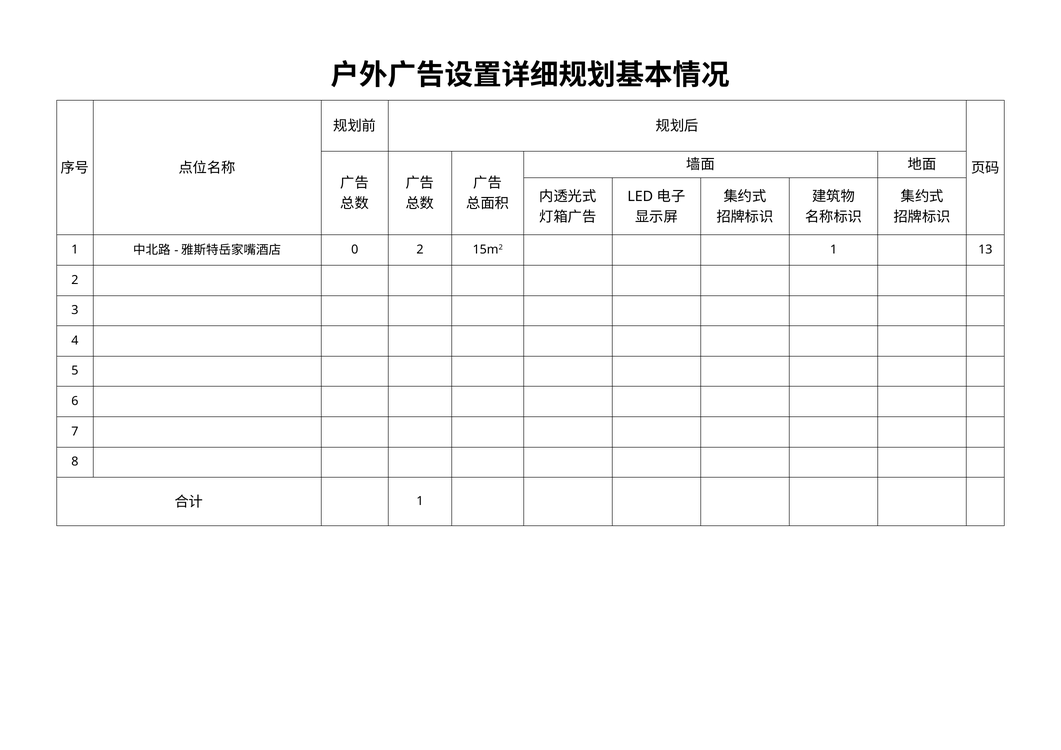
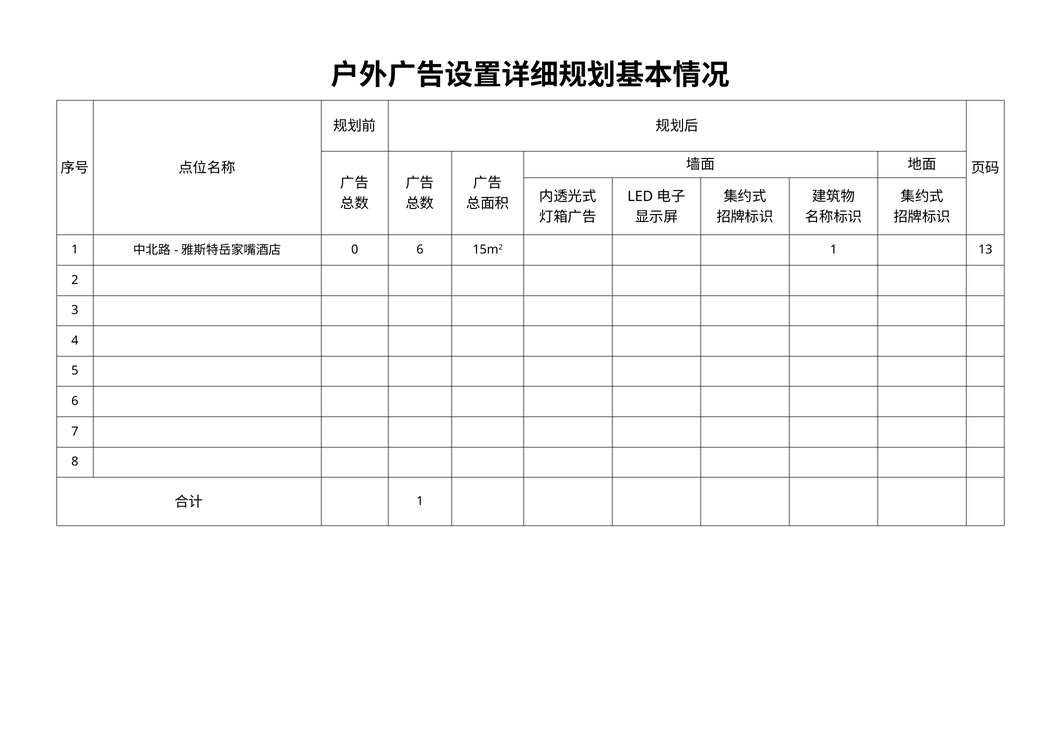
0 2: 2 -> 6
